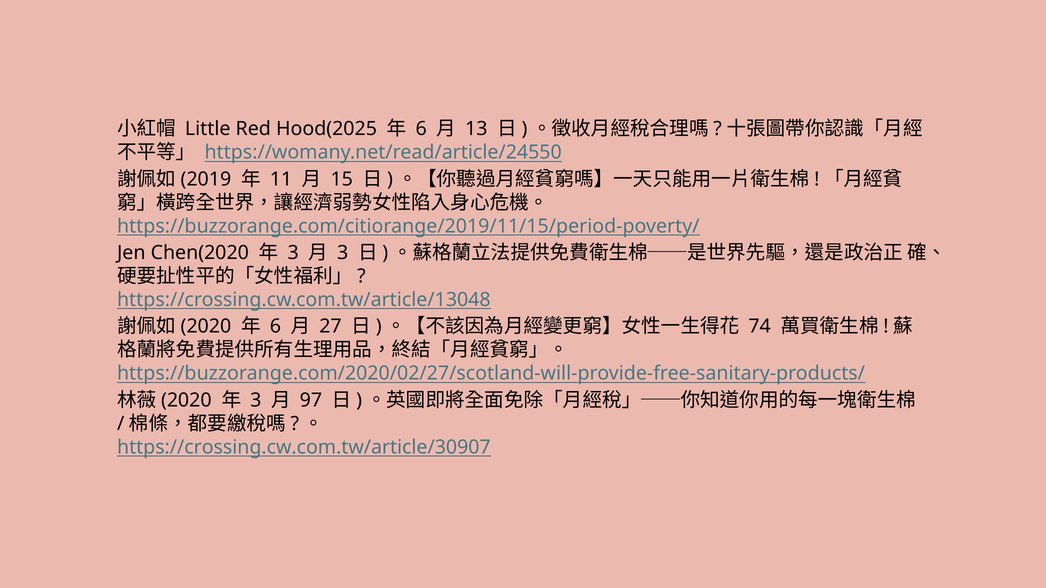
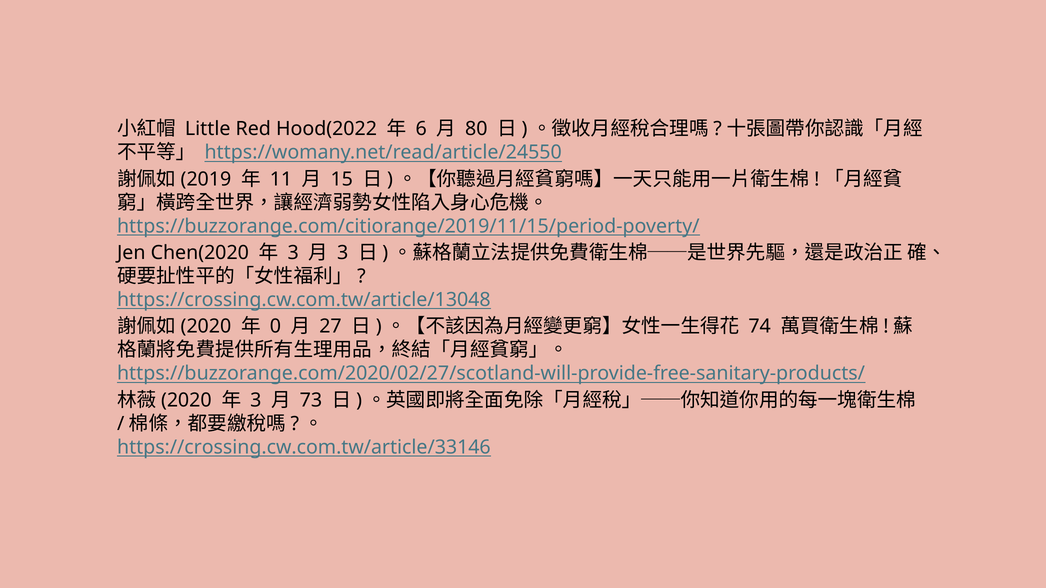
Hood(2025: Hood(2025 -> Hood(2022
13: 13 -> 80
6 at (275, 327): 6 -> 0
97: 97 -> 73
https://crossing.cw.com.tw/article/30907: https://crossing.cw.com.tw/article/30907 -> https://crossing.cw.com.tw/article/33146
